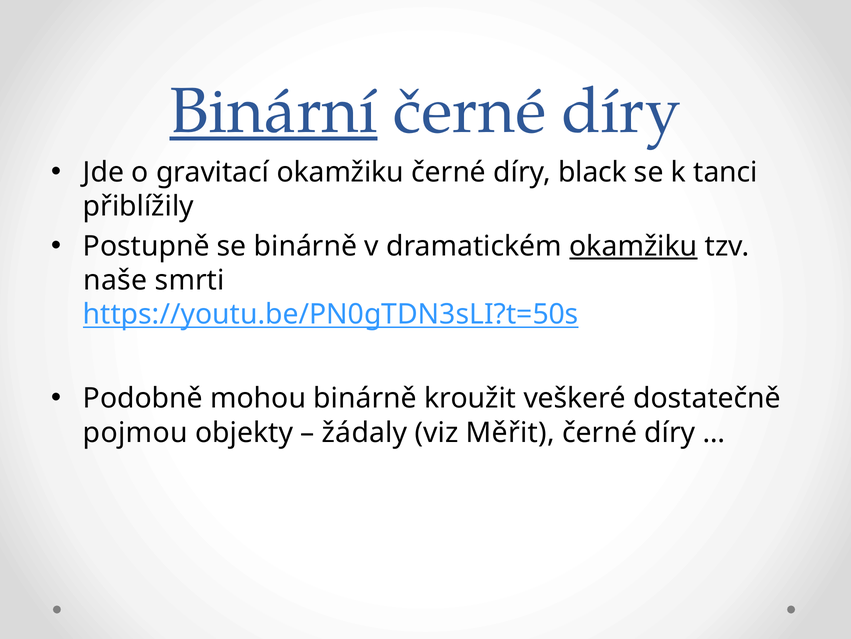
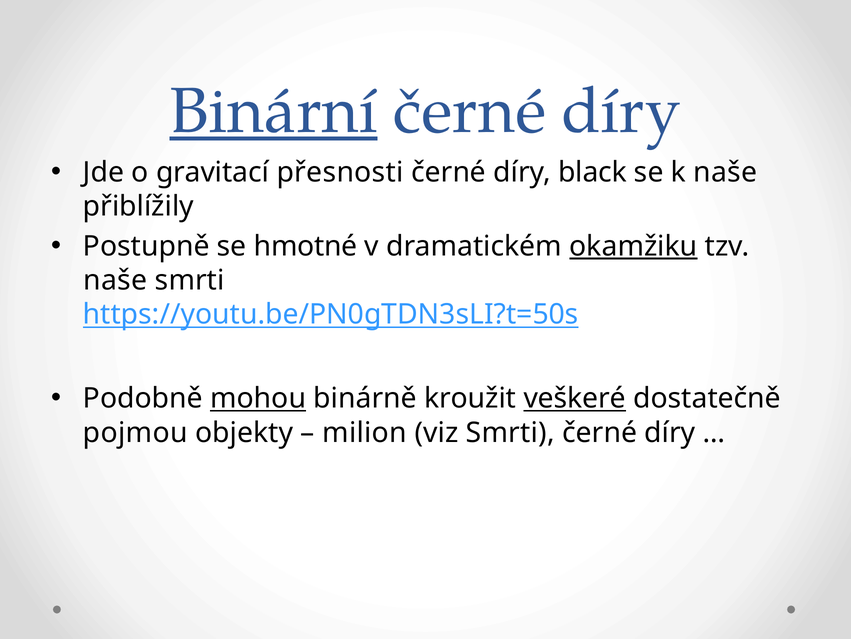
gravitací okamžiku: okamžiku -> přesnosti
k tanci: tanci -> naše
se binárně: binárně -> hmotné
mohou underline: none -> present
veškeré underline: none -> present
žádaly: žádaly -> milion
viz Měřit: Měřit -> Smrti
